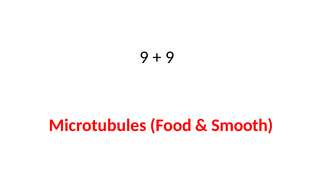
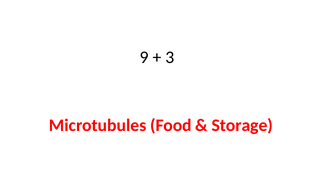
9 at (170, 58): 9 -> 3
Smooth: Smooth -> Storage
